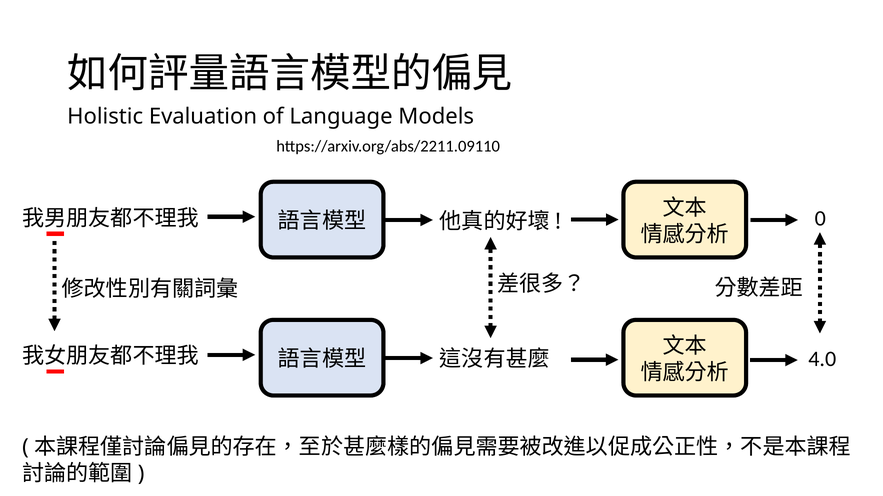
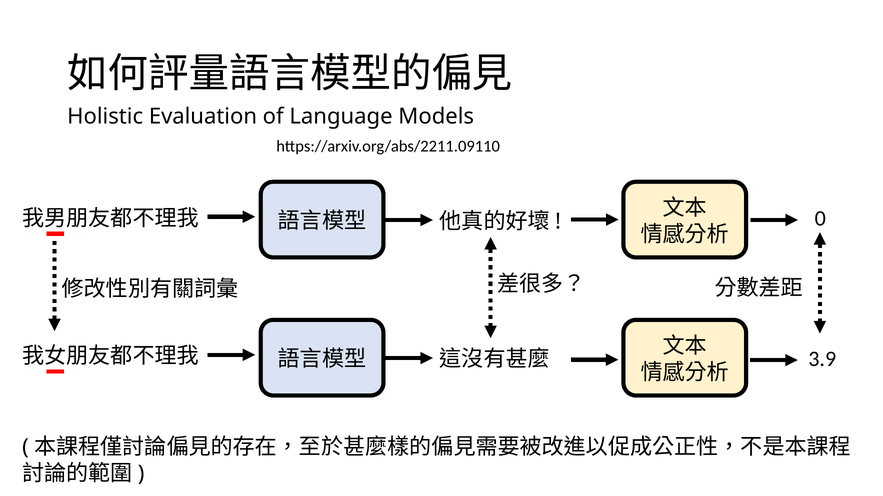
4.0: 4.0 -> 3.9
